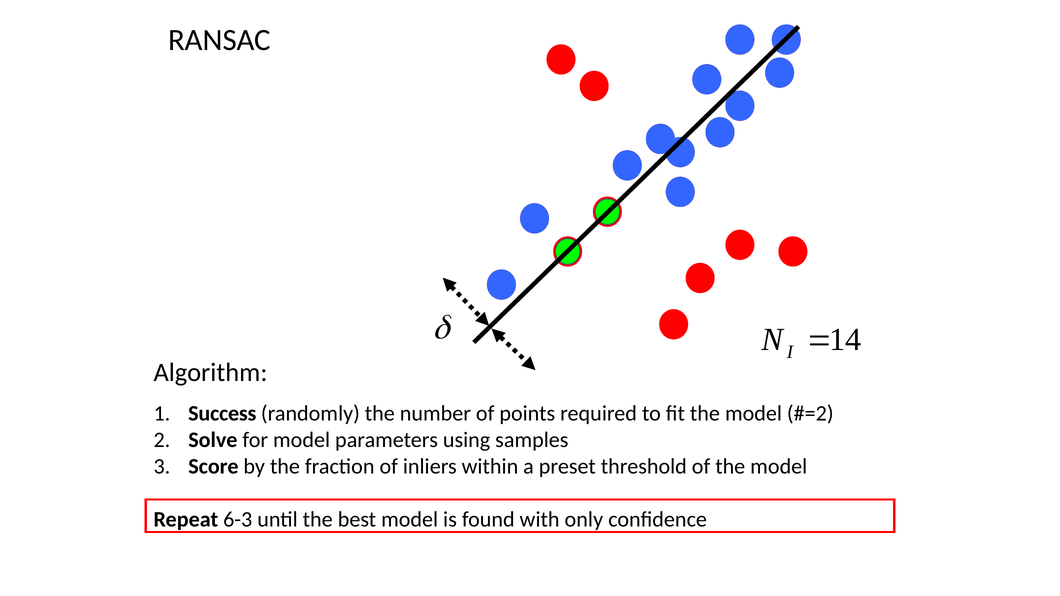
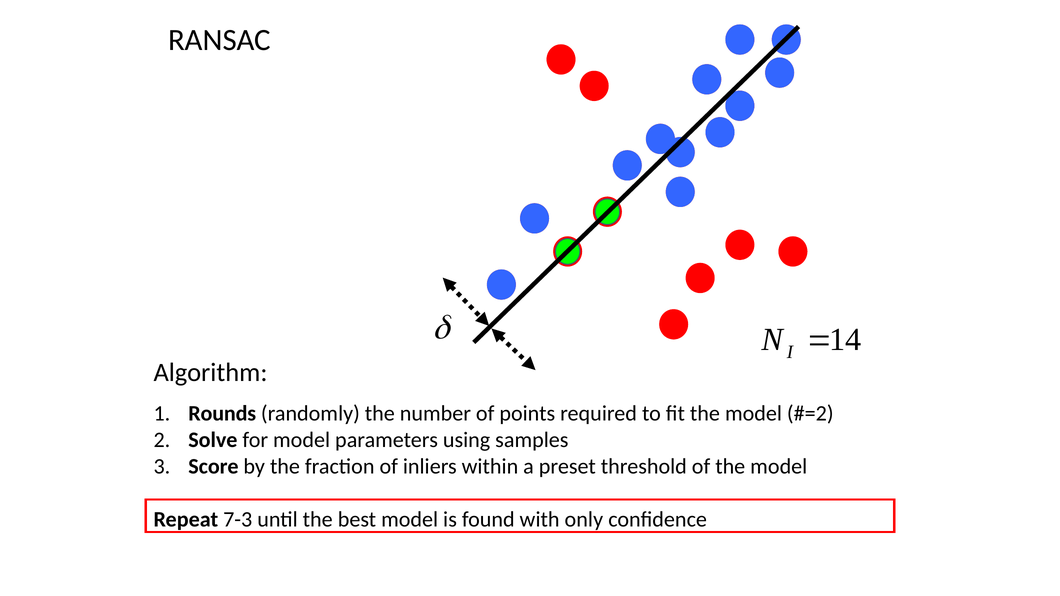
Success: Success -> Rounds
6-3: 6-3 -> 7-3
